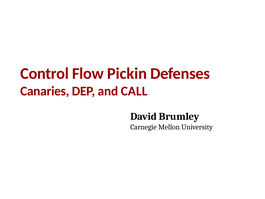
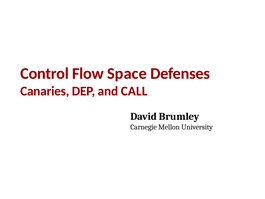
Pickin: Pickin -> Space
